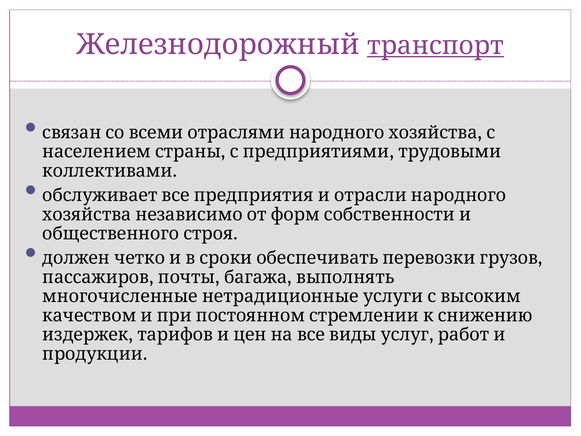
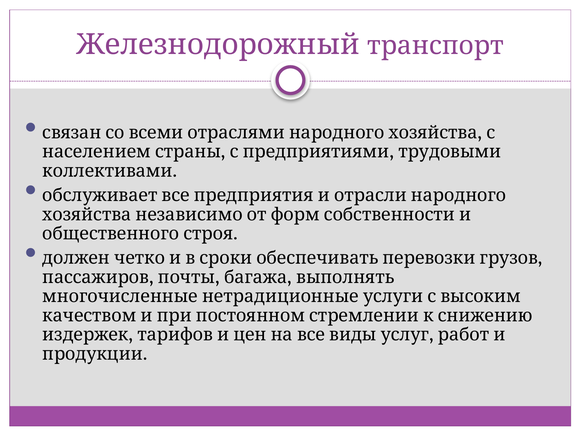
транспорт underline: present -> none
